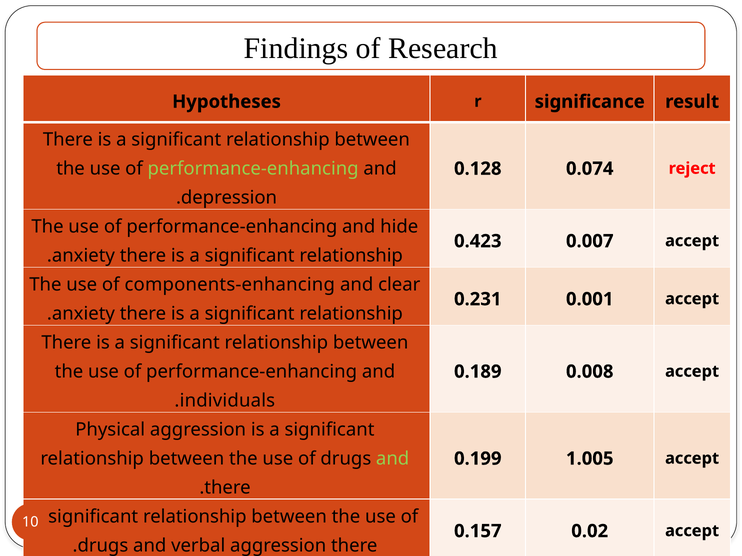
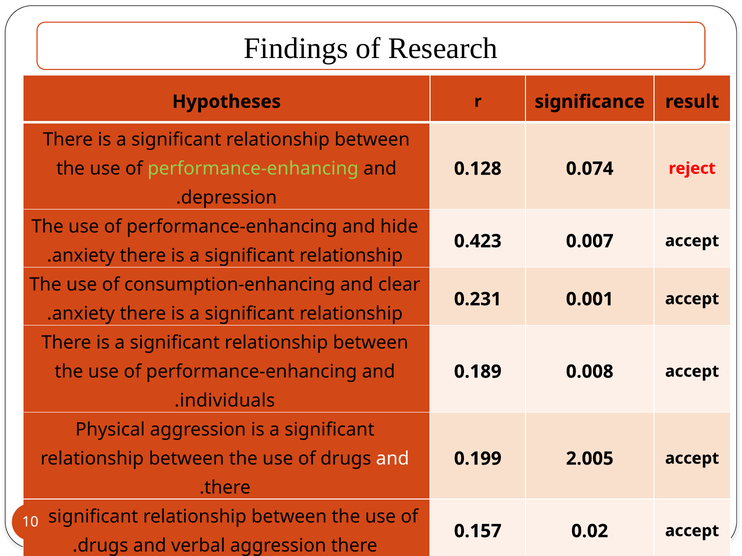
components-enhancing: components-enhancing -> consumption-enhancing
and at (393, 459) colour: light green -> white
1.005: 1.005 -> 2.005
